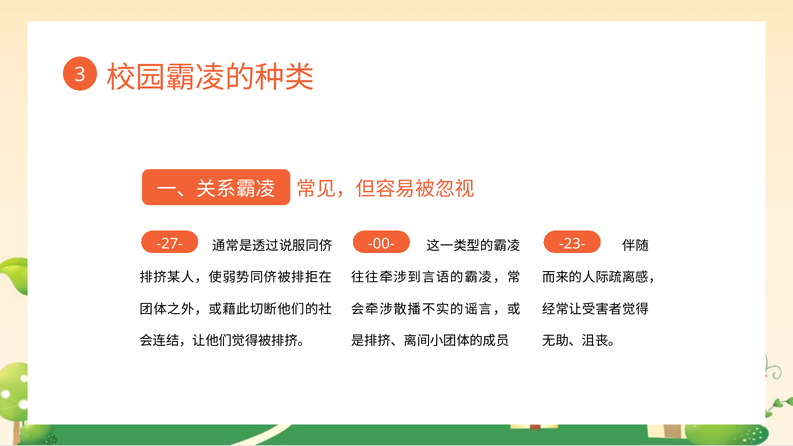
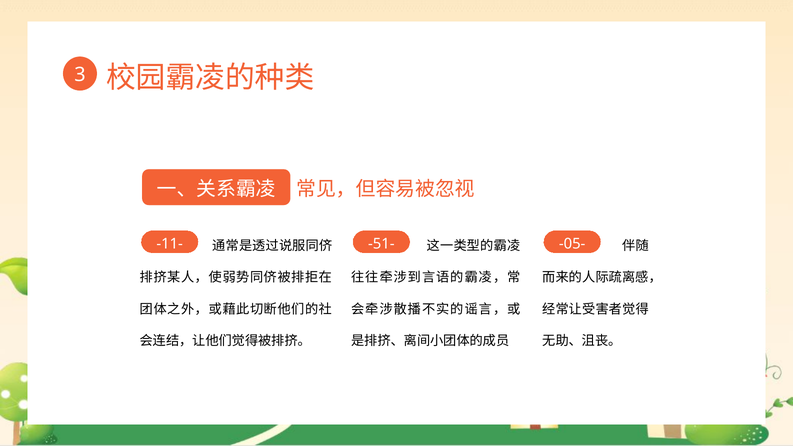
-27-: -27- -> -11-
-00-: -00- -> -51-
-23-: -23- -> -05-
